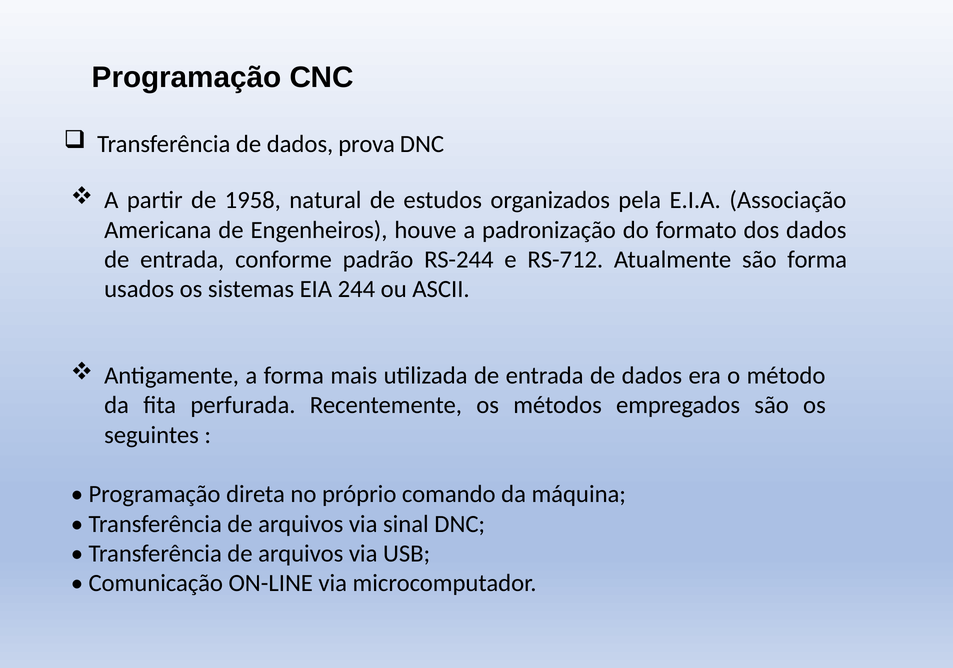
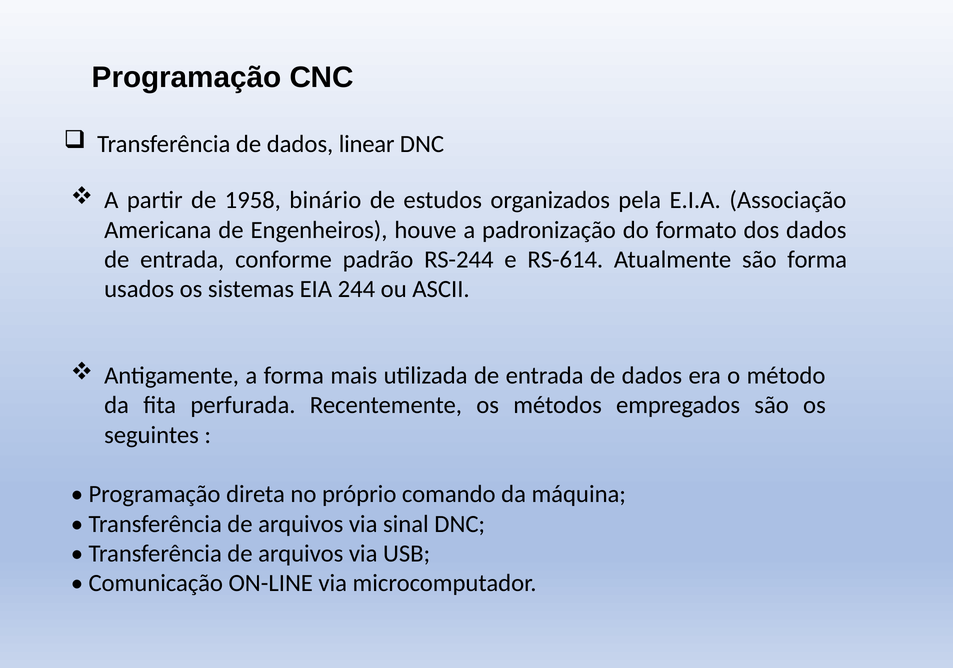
prova: prova -> linear
natural: natural -> binário
RS-712: RS-712 -> RS-614
